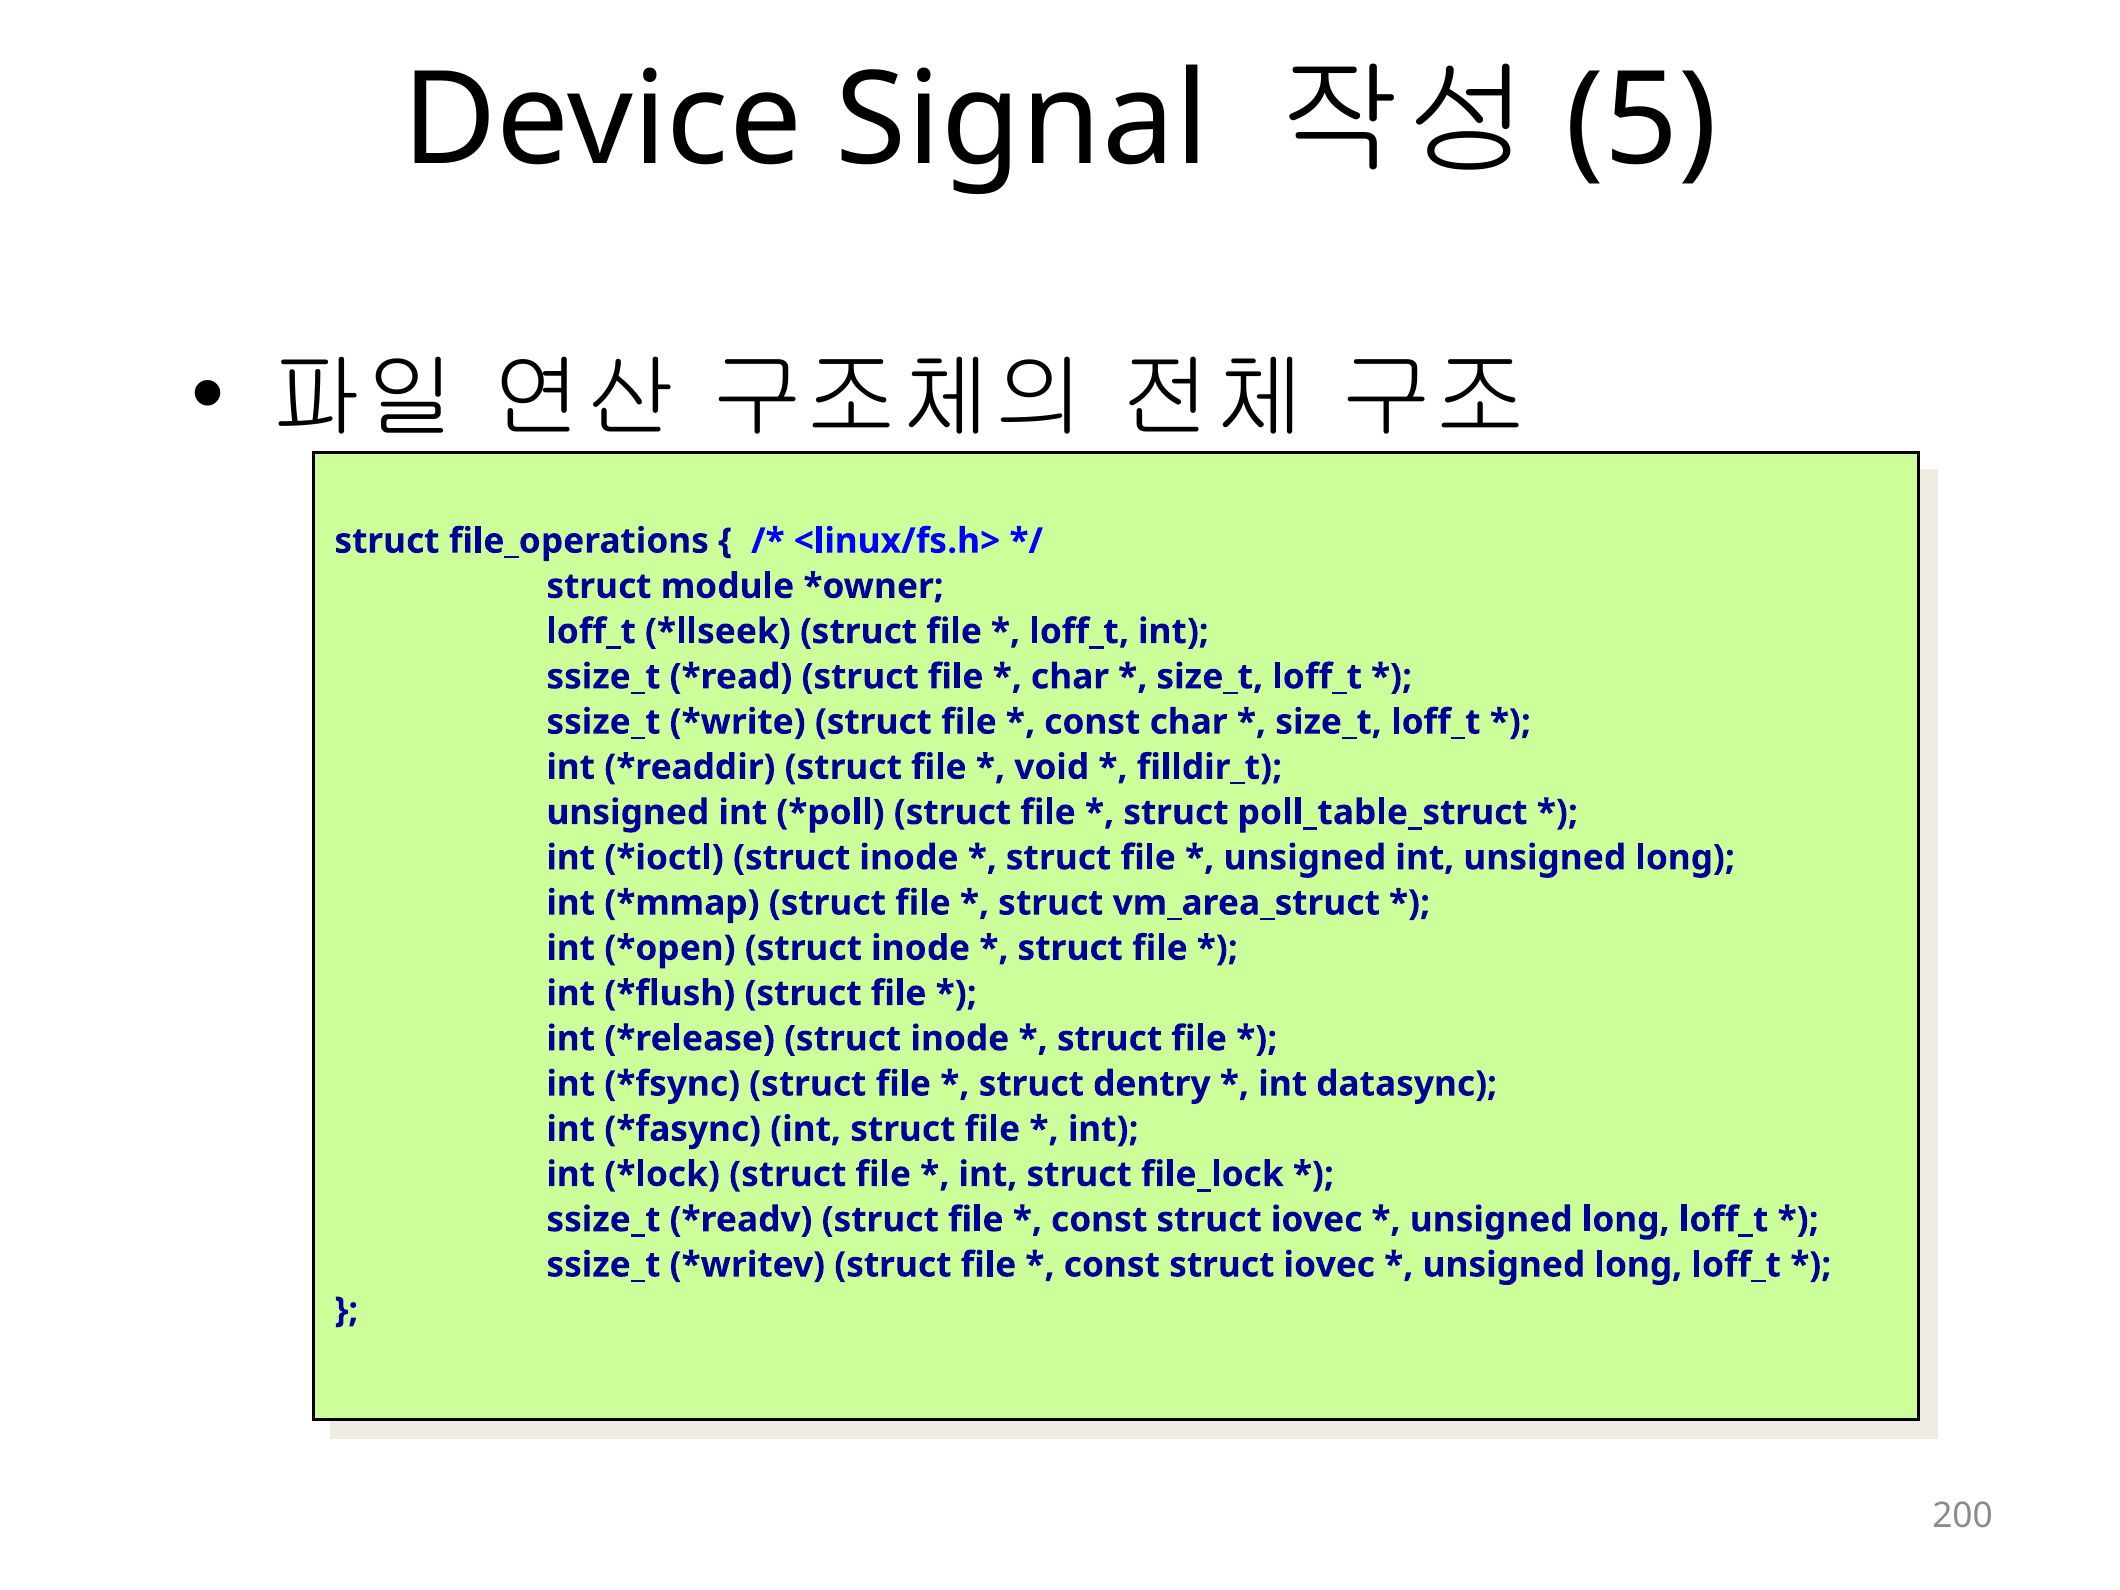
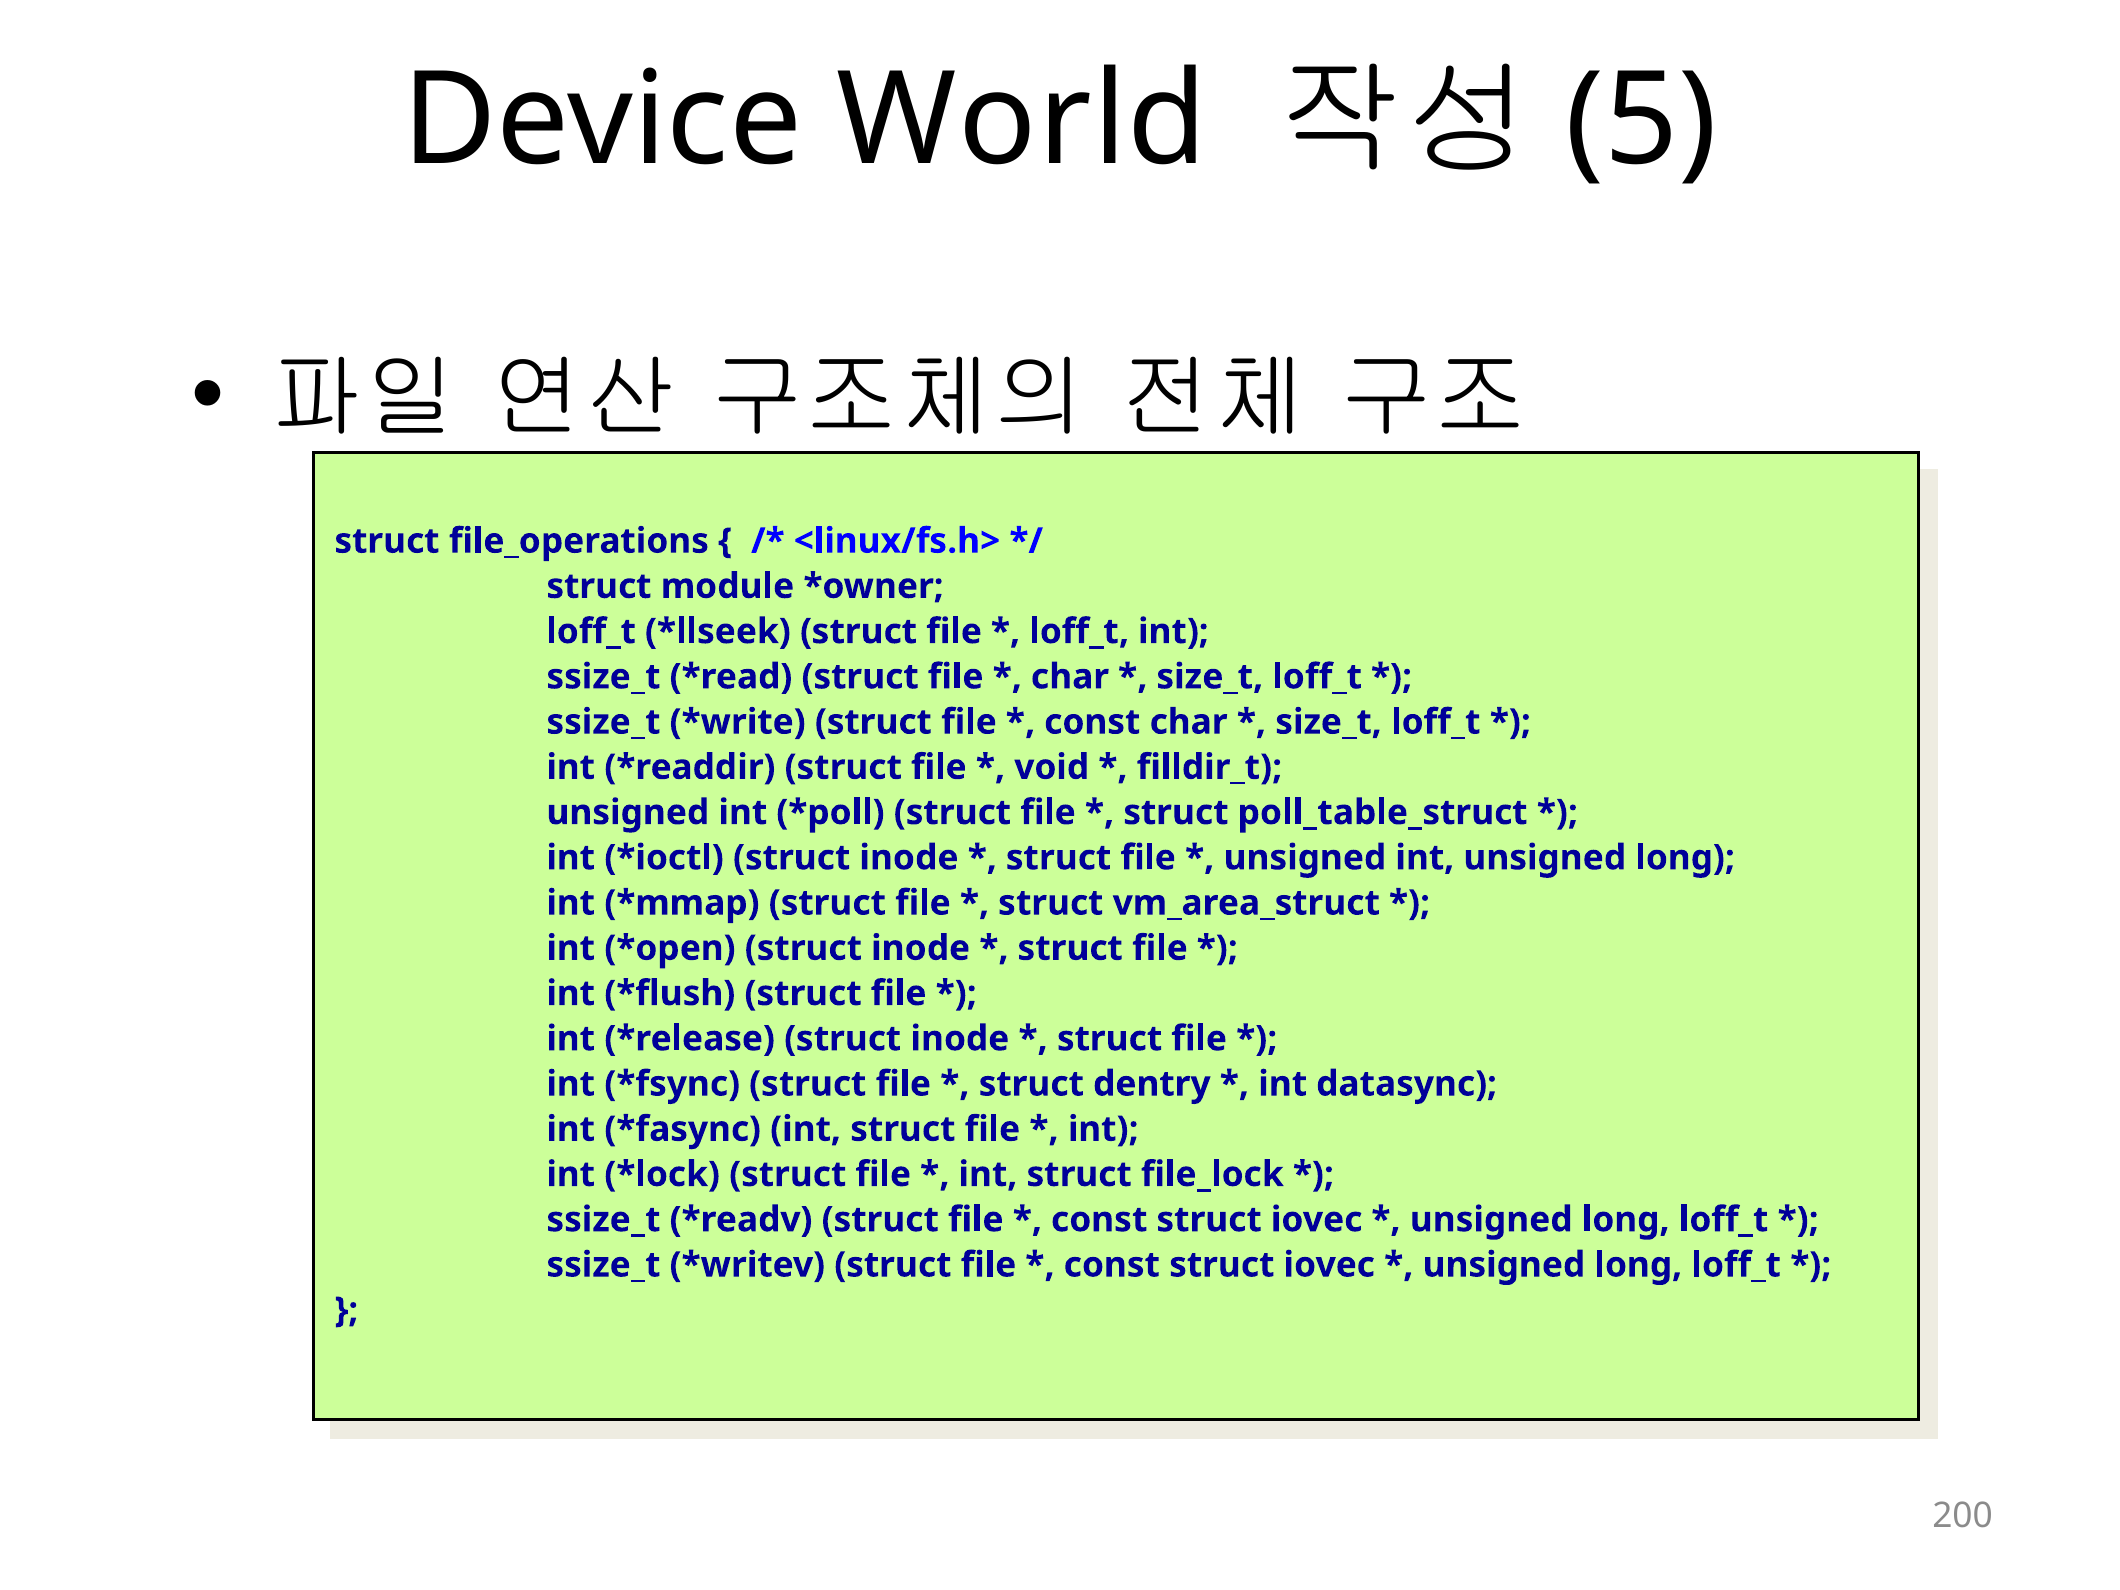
Signal: Signal -> World
